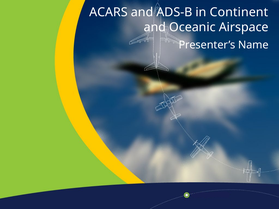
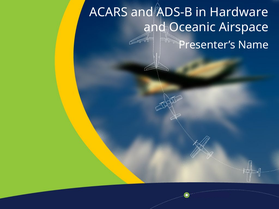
Continent: Continent -> Hardware
